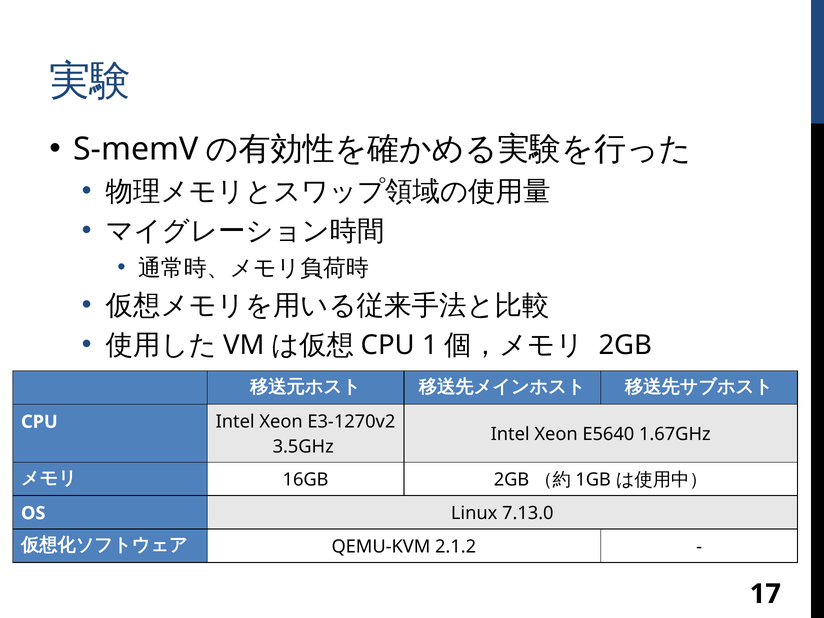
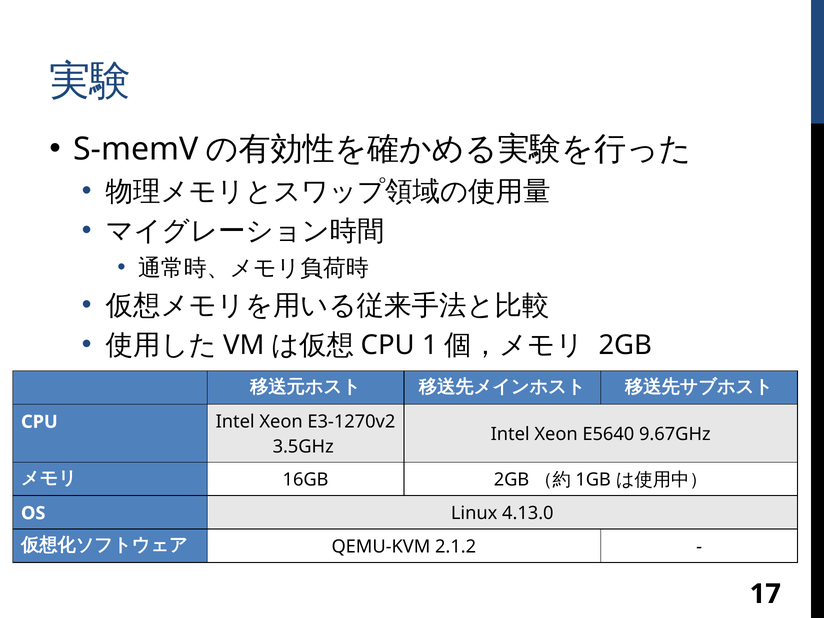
1.67GHz: 1.67GHz -> 9.67GHz
7.13.0: 7.13.0 -> 4.13.0
